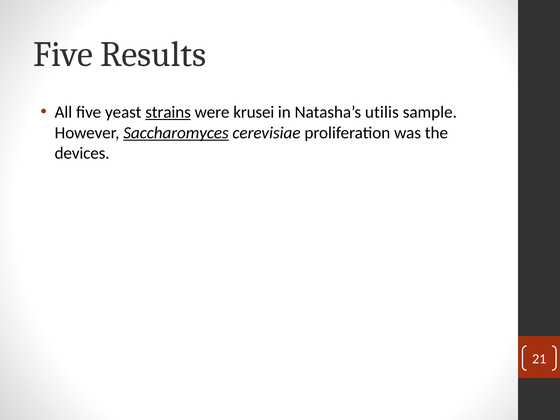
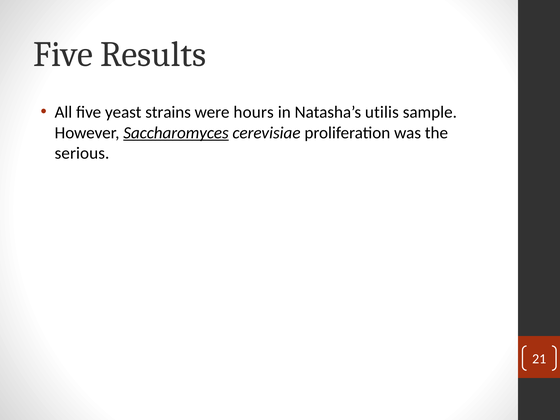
strains underline: present -> none
krusei: krusei -> hours
devices: devices -> serious
